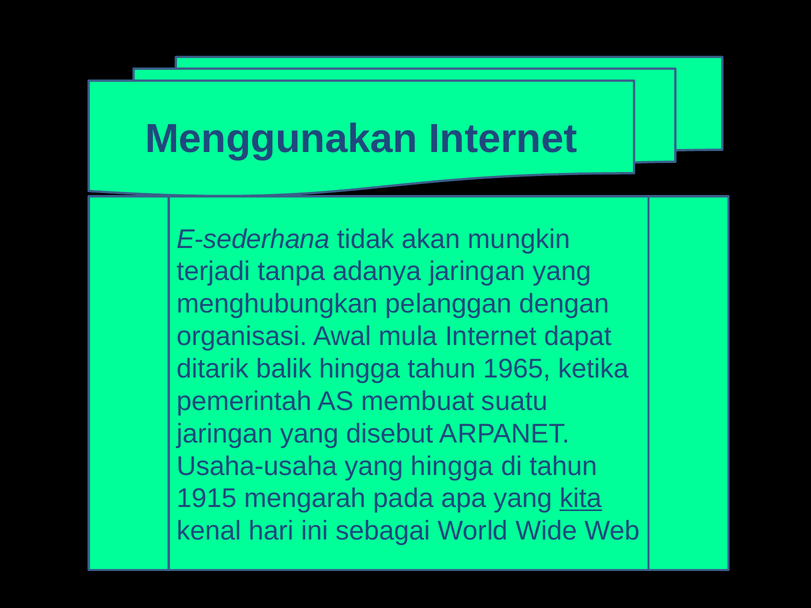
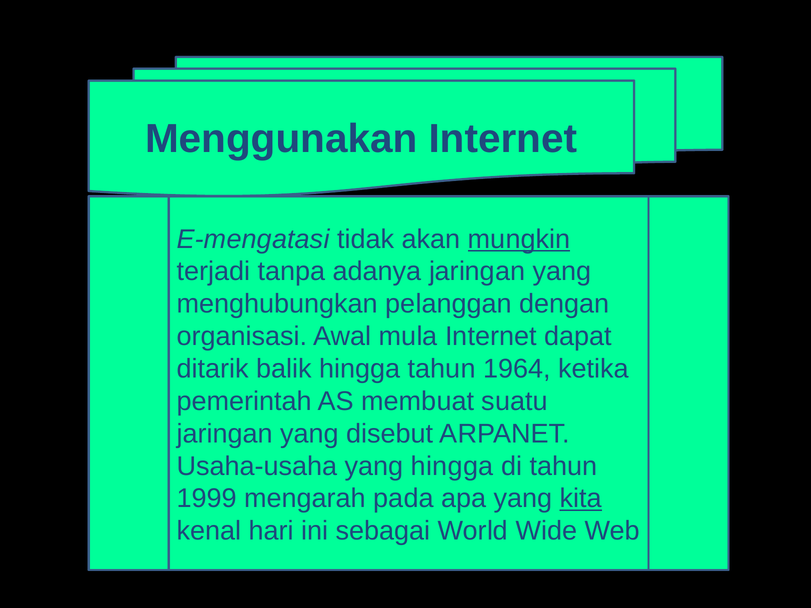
E-sederhana: E-sederhana -> E-mengatasi
mungkin underline: none -> present
1965: 1965 -> 1964
1915: 1915 -> 1999
